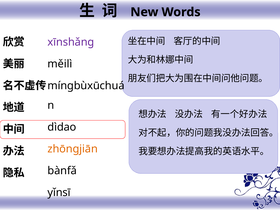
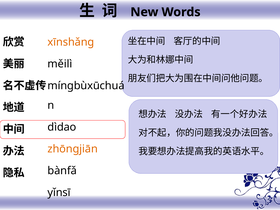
xīnshǎng colour: purple -> orange
